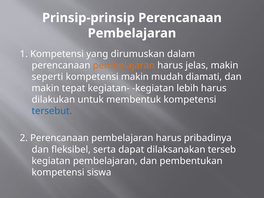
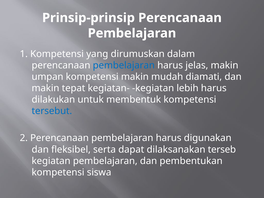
pembelajaran at (124, 65) colour: orange -> blue
seperti: seperti -> umpan
pribadinya: pribadinya -> digunakan
